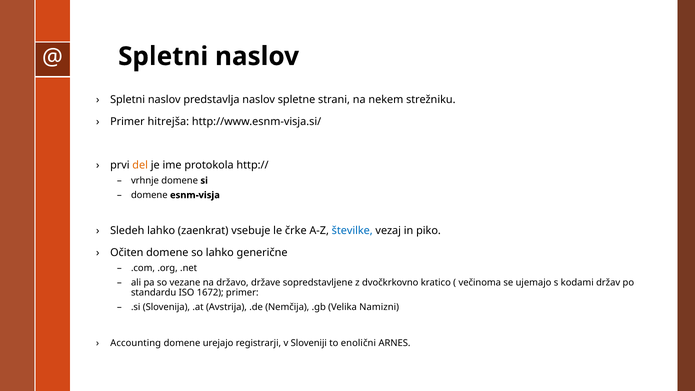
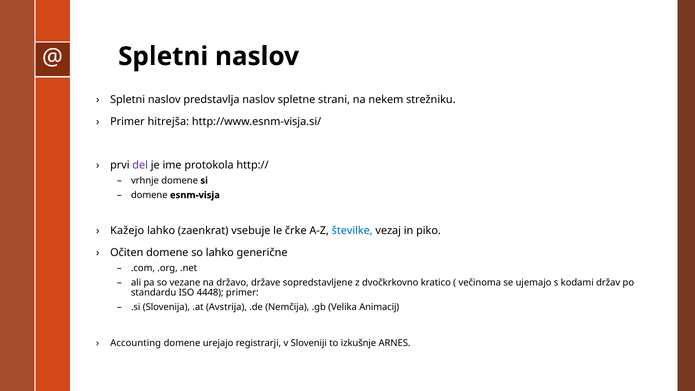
del colour: orange -> purple
Sledeh: Sledeh -> Kažejo
1672: 1672 -> 4448
Namizni: Namizni -> Animacij
enolični: enolični -> izkušnje
